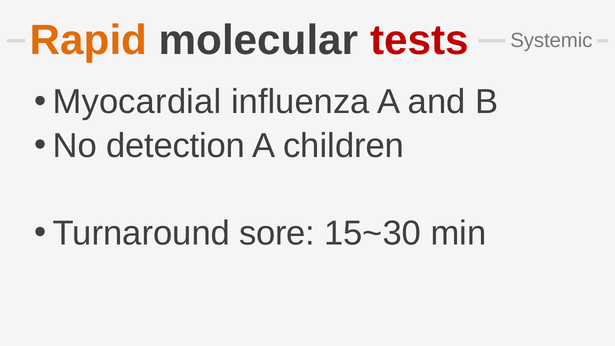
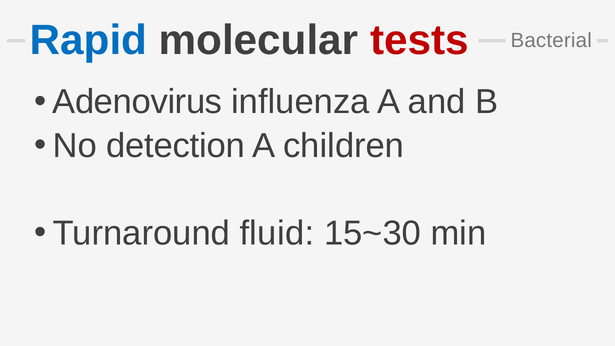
Rapid colour: orange -> blue
Systemic: Systemic -> Bacterial
Myocardial: Myocardial -> Adenovirus
sore: sore -> fluid
